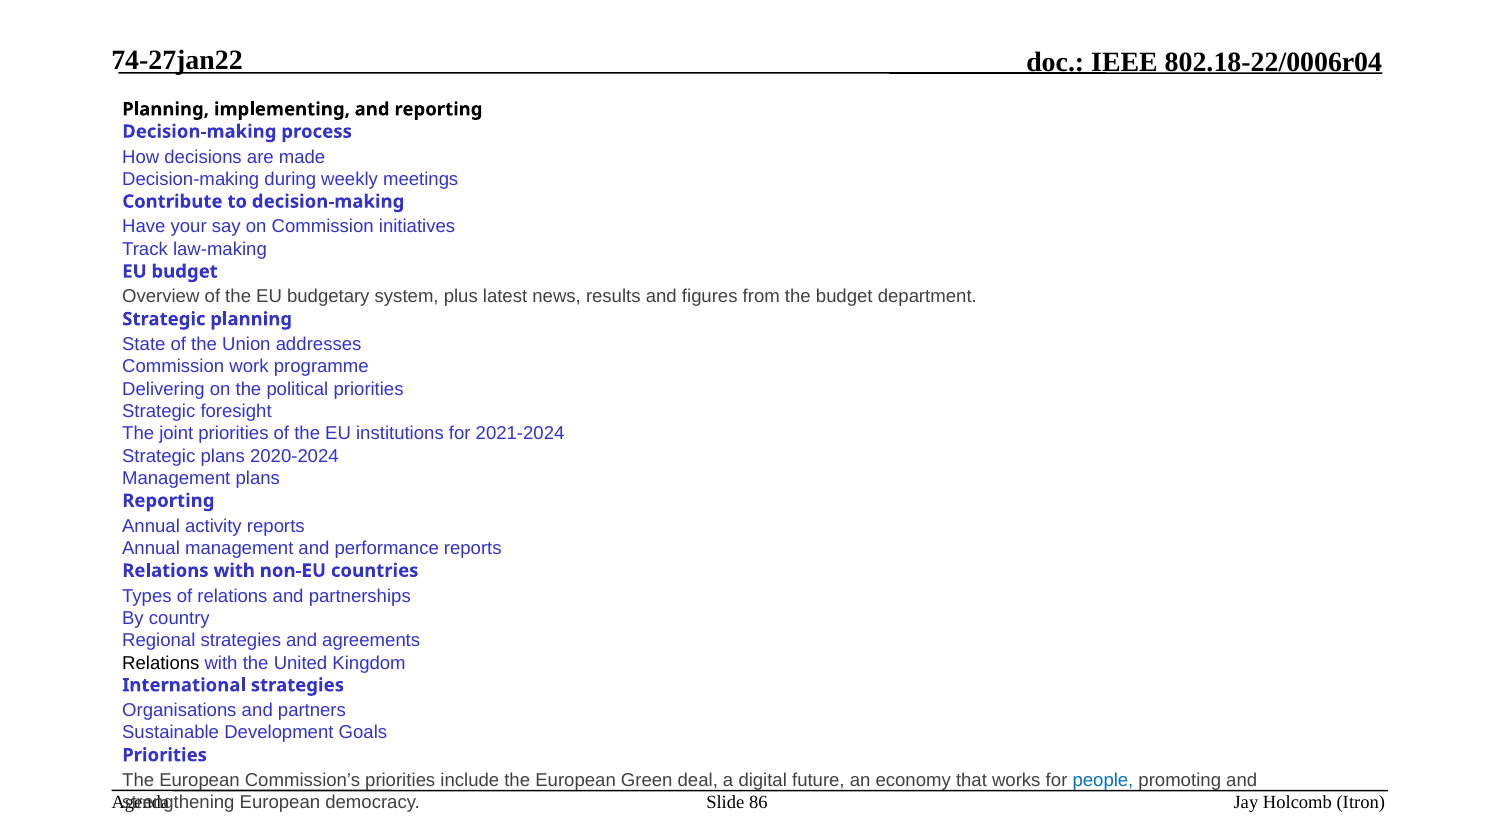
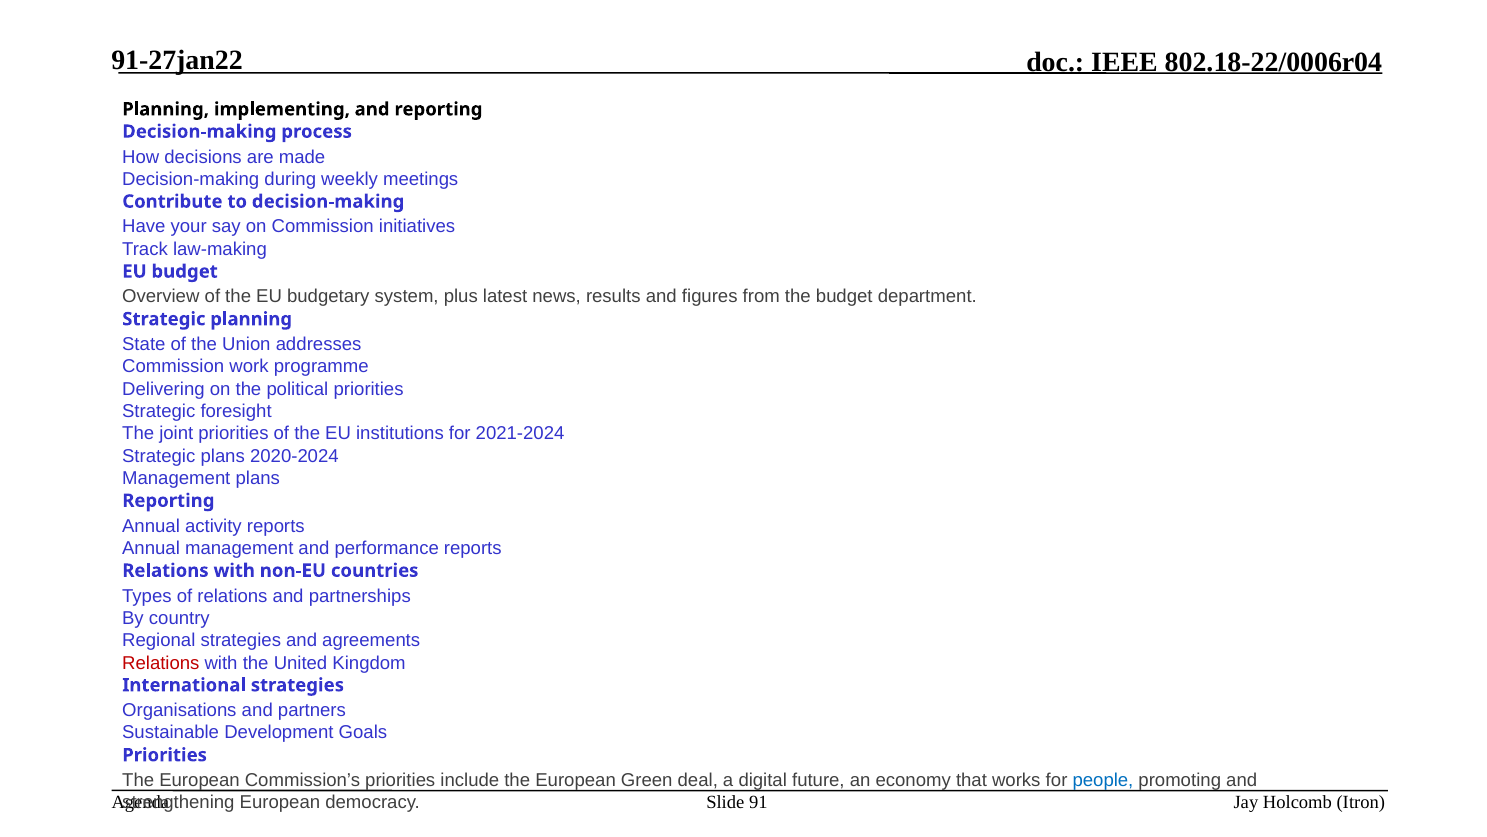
74-27jan22: 74-27jan22 -> 91-27jan22
Relations at (161, 662) colour: black -> red
86: 86 -> 91
